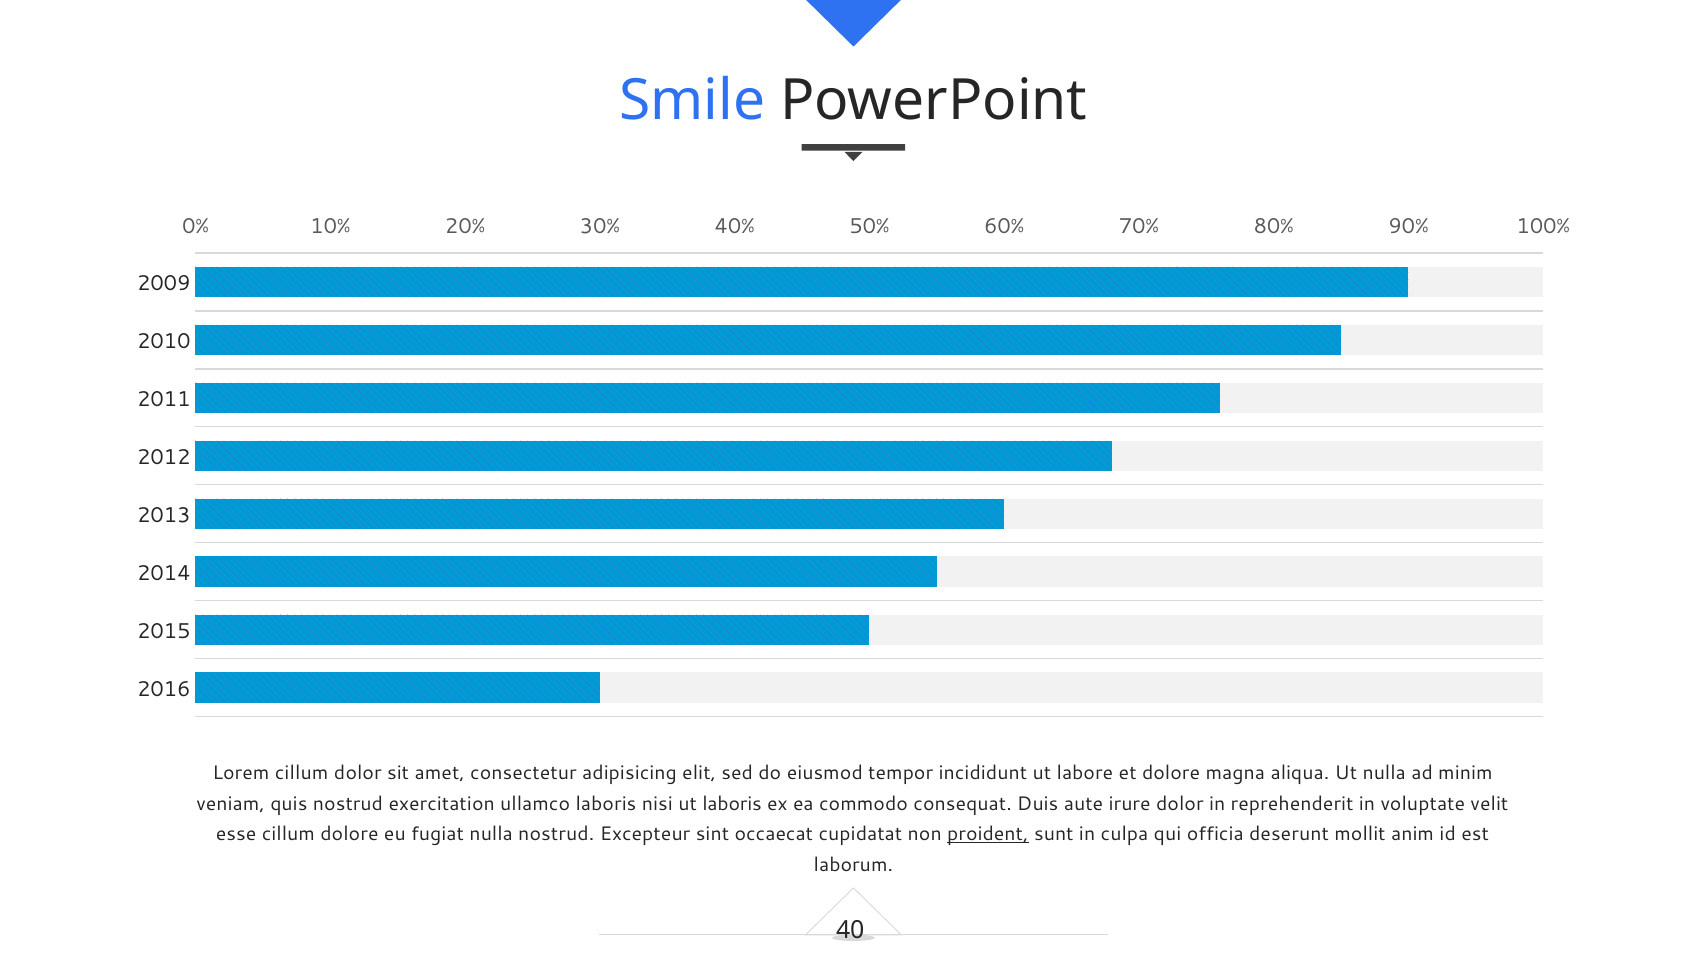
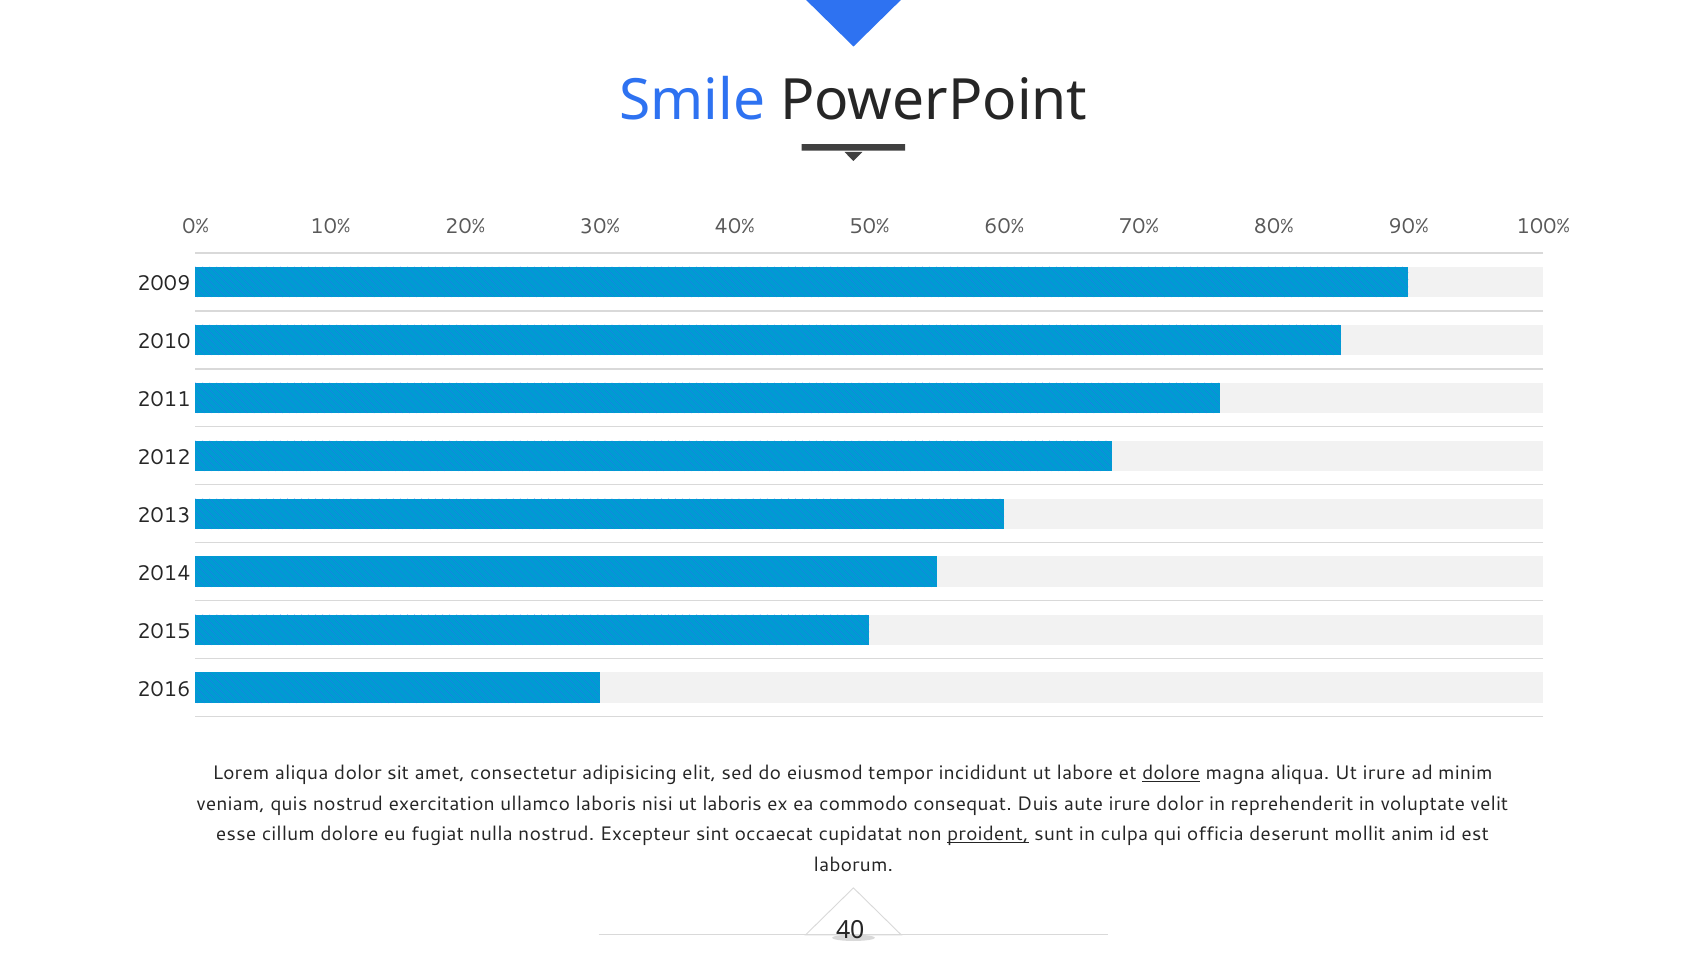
Lorem cillum: cillum -> aliqua
dolore at (1171, 773) underline: none -> present
Ut nulla: nulla -> irure
